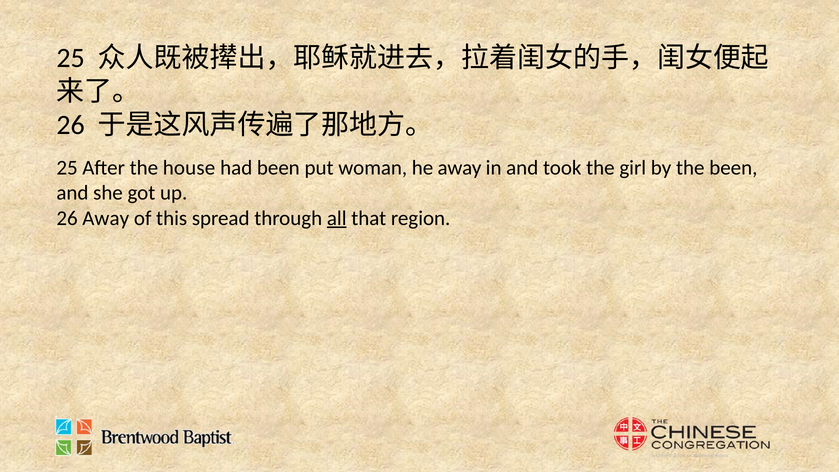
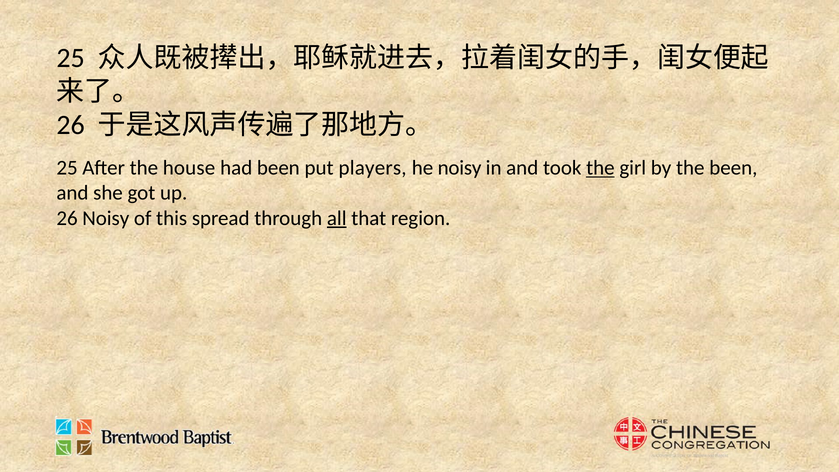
woman: woman -> players
he away: away -> noisy
the at (600, 168) underline: none -> present
26 Away: Away -> Noisy
